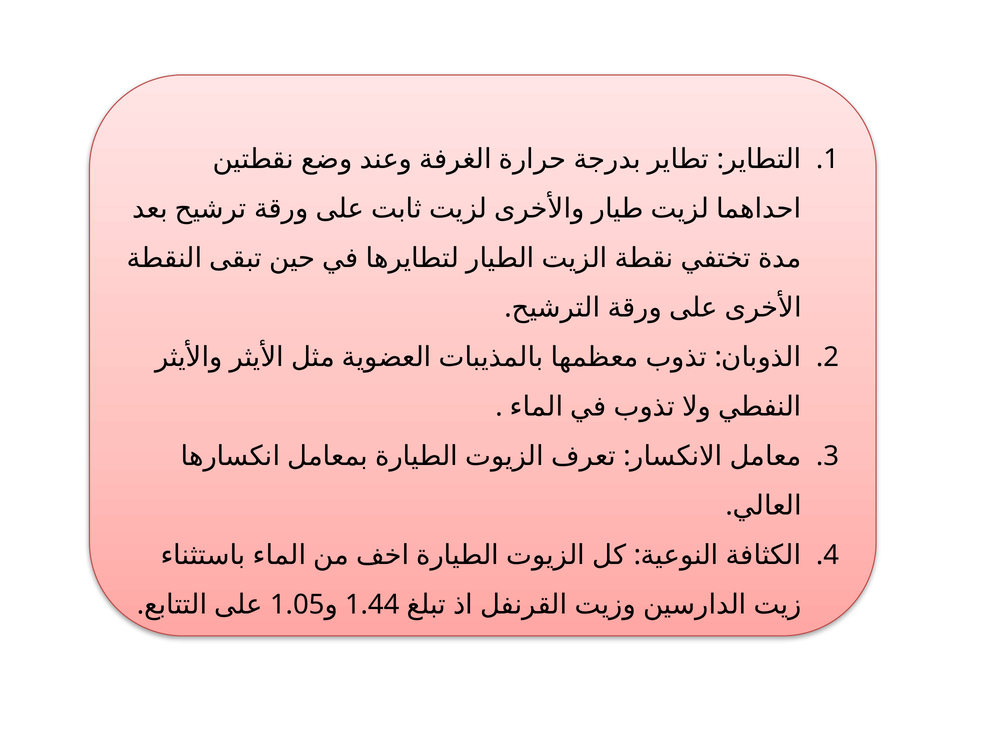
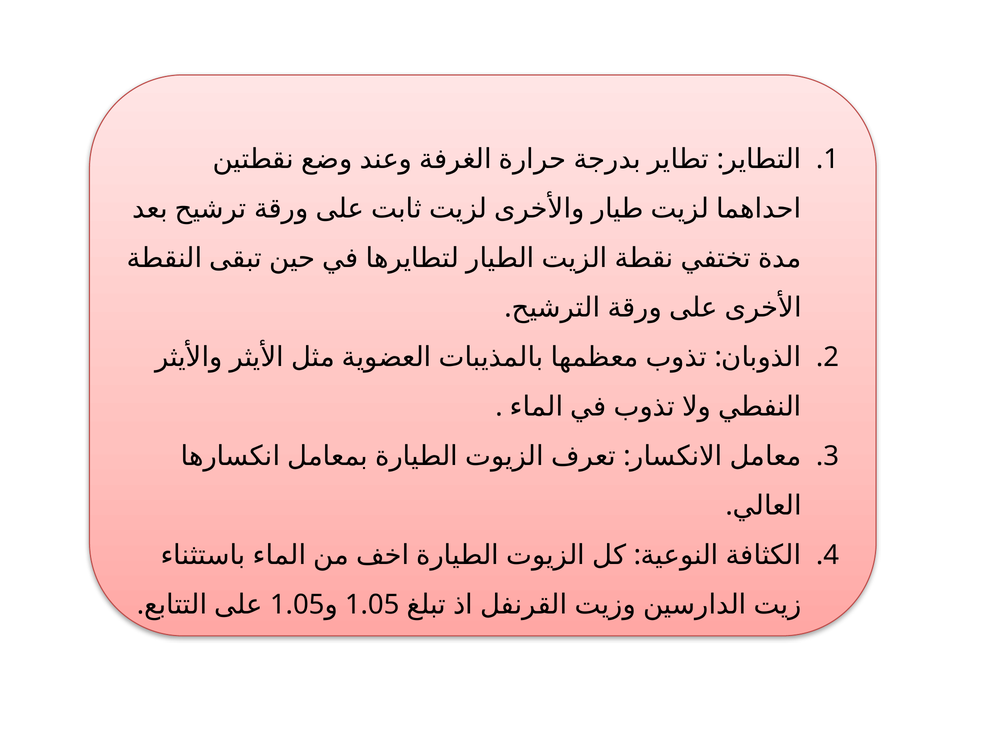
1.44 at (372, 604): 1.44 -> 1.05
